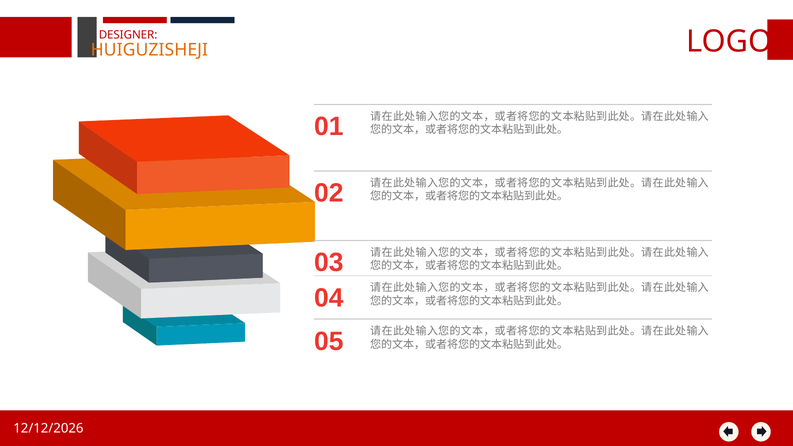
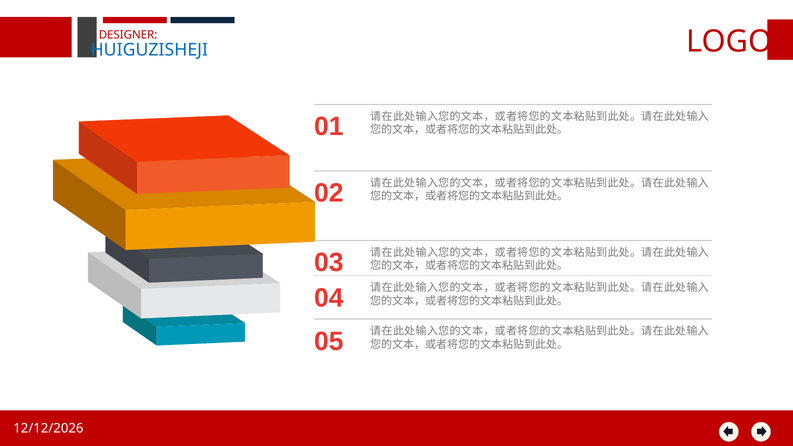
HUIGUZISHEJI colour: orange -> blue
